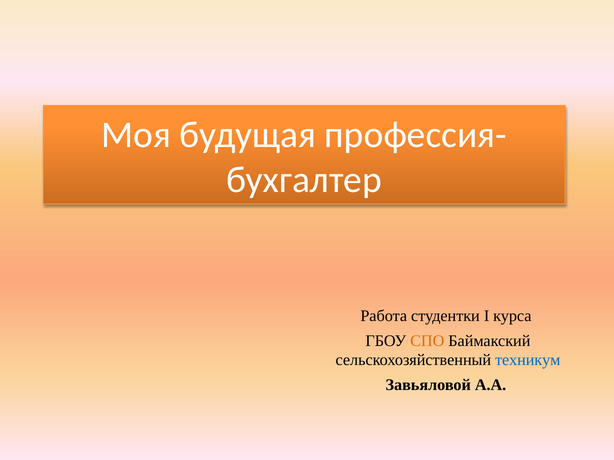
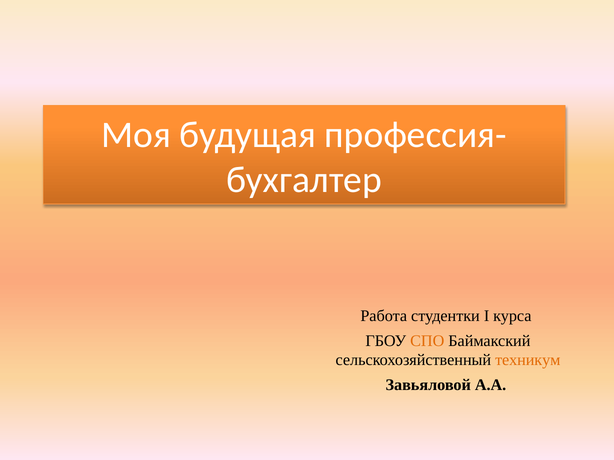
техникум colour: blue -> orange
